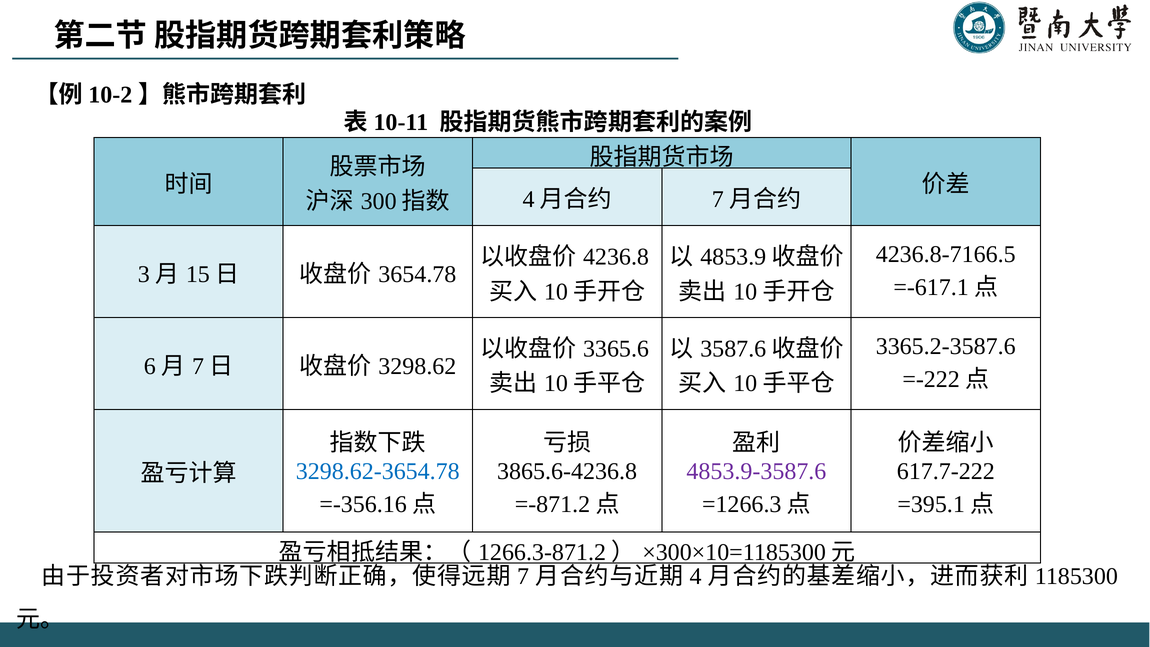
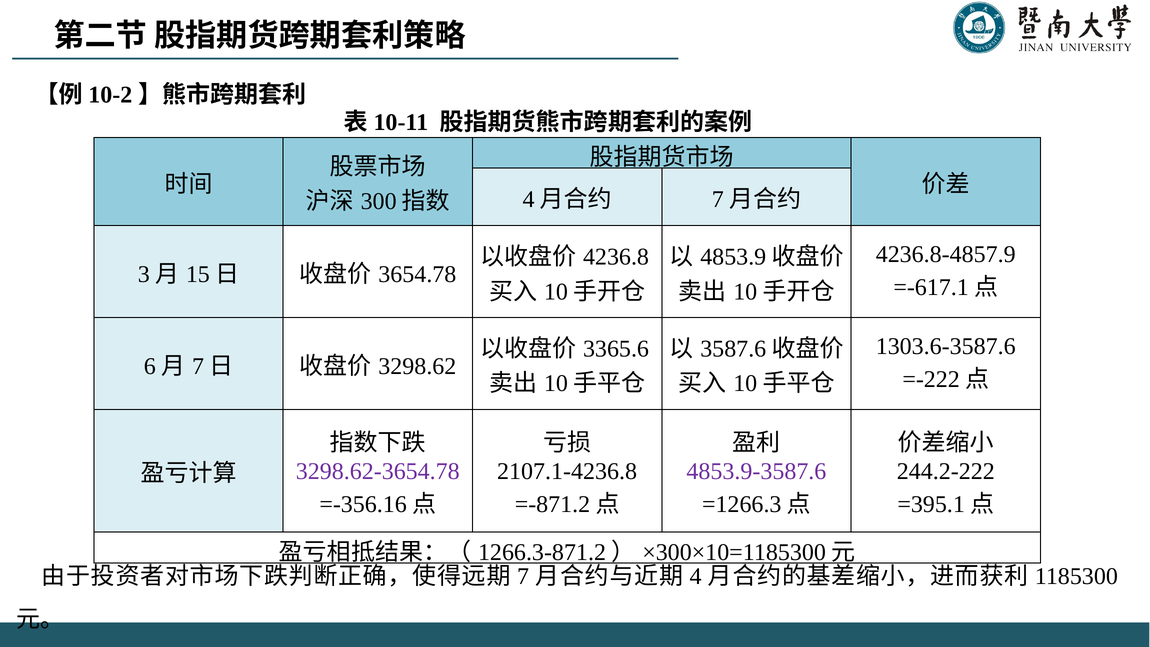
4236.8-7166.5: 4236.8-7166.5 -> 4236.8-4857.9
3365.2-3587.6: 3365.2-3587.6 -> 1303.6-3587.6
3298.62-3654.78 colour: blue -> purple
3865.6-4236.8: 3865.6-4236.8 -> 2107.1-4236.8
617.7-222: 617.7-222 -> 244.2-222
